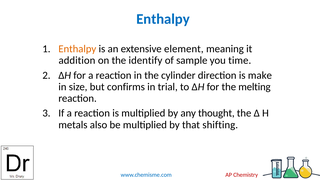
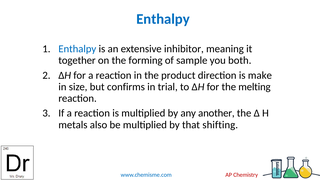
Enthalpy at (77, 49) colour: orange -> blue
element: element -> inhibitor
addition: addition -> together
identify: identify -> forming
time: time -> both
cylinder: cylinder -> product
thought: thought -> another
